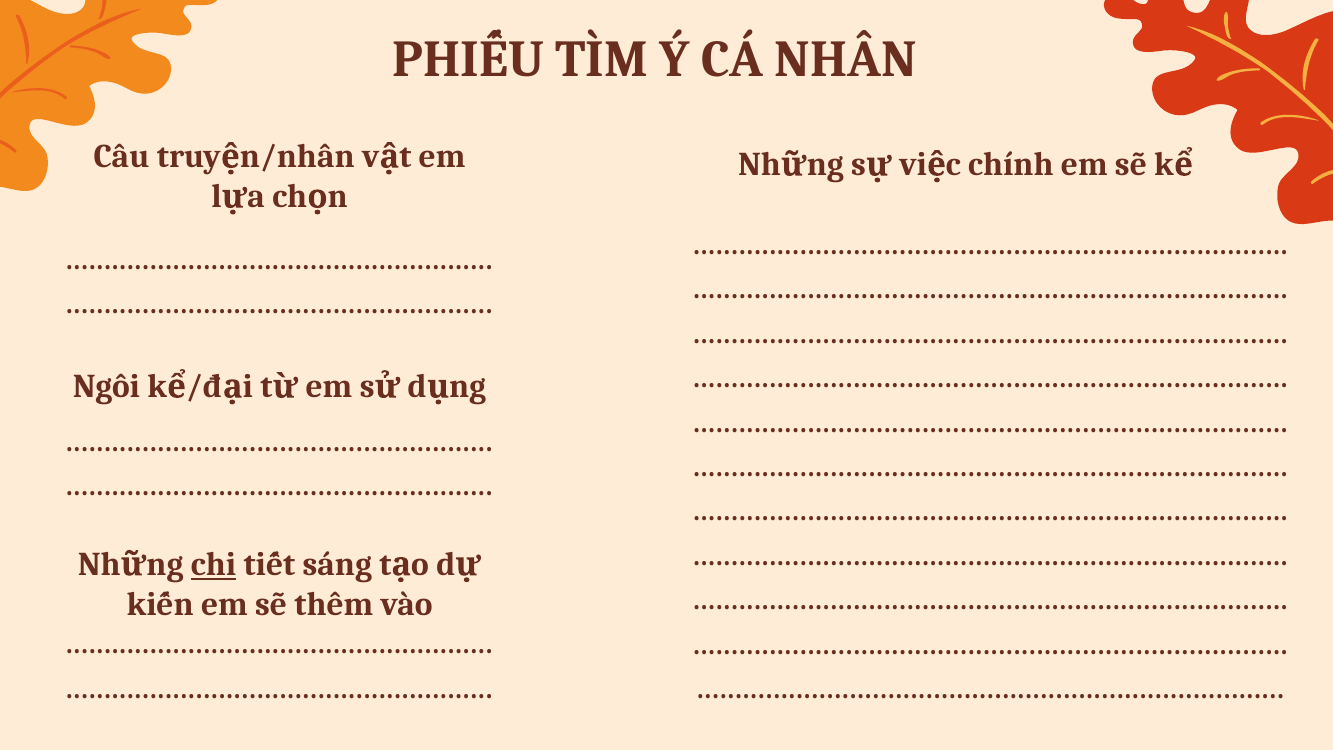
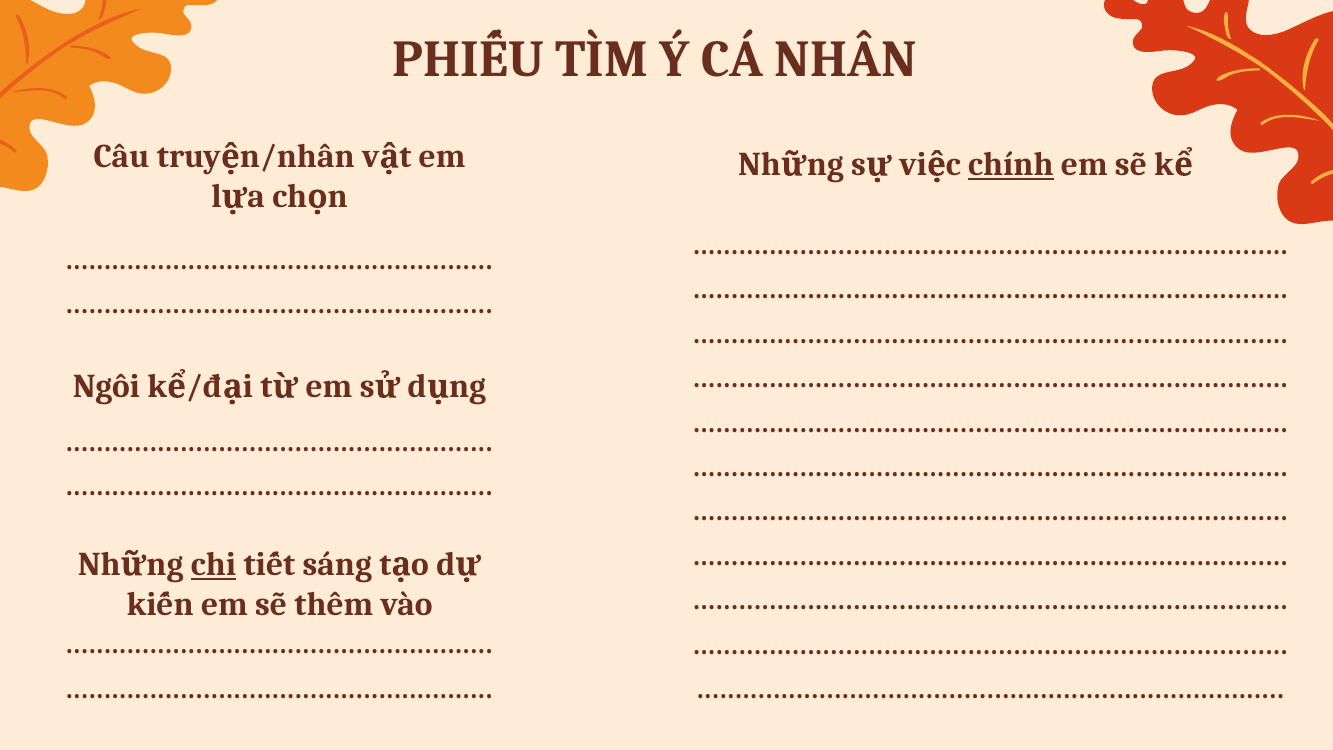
chính underline: none -> present
